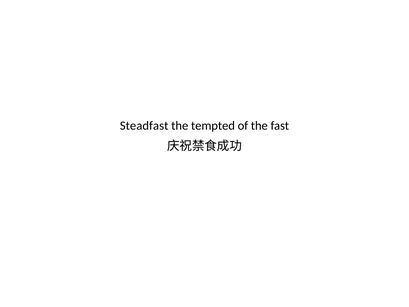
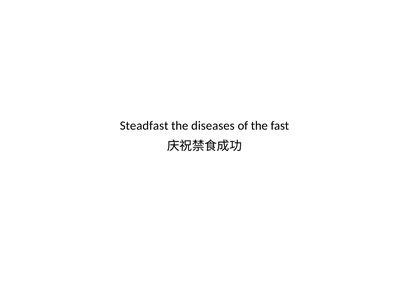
tempted: tempted -> diseases
